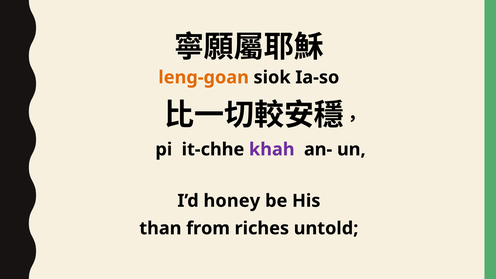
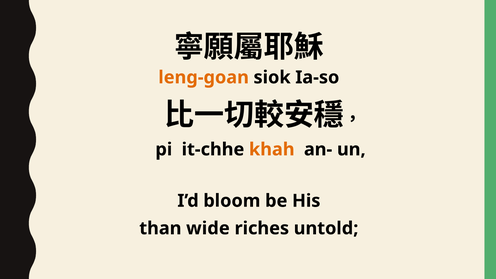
khah colour: purple -> orange
honey: honey -> bloom
from: from -> wide
